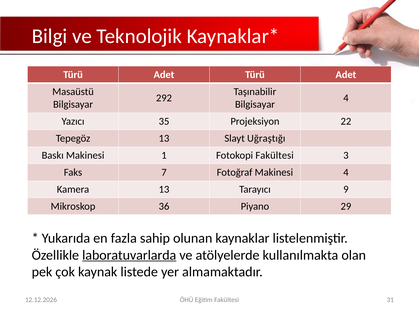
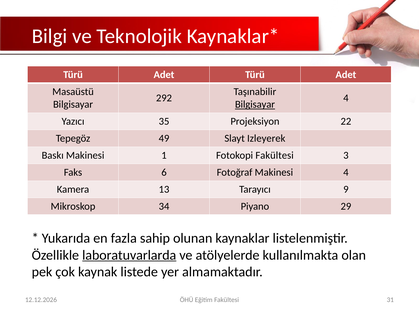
Bilgisayar at (255, 105) underline: none -> present
Tepegöz 13: 13 -> 49
Uğraştığı: Uğraştığı -> Izleyerek
7: 7 -> 6
36: 36 -> 34
